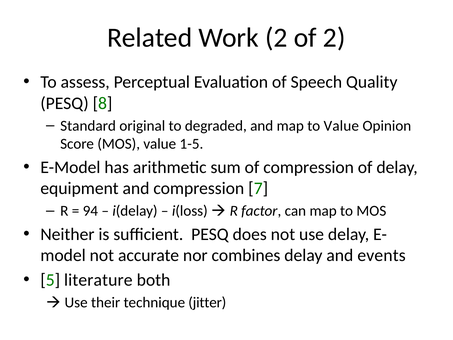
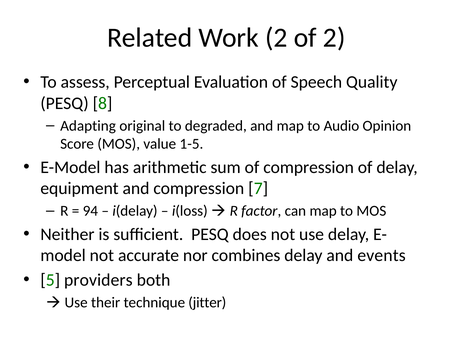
Standard: Standard -> Adapting
to Value: Value -> Audio
literature: literature -> providers
